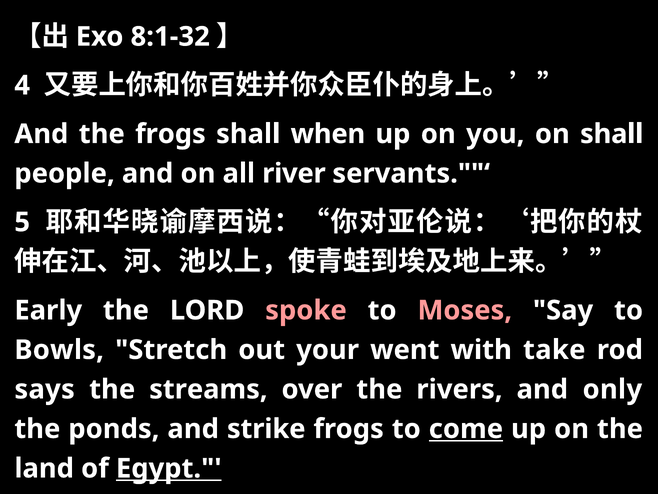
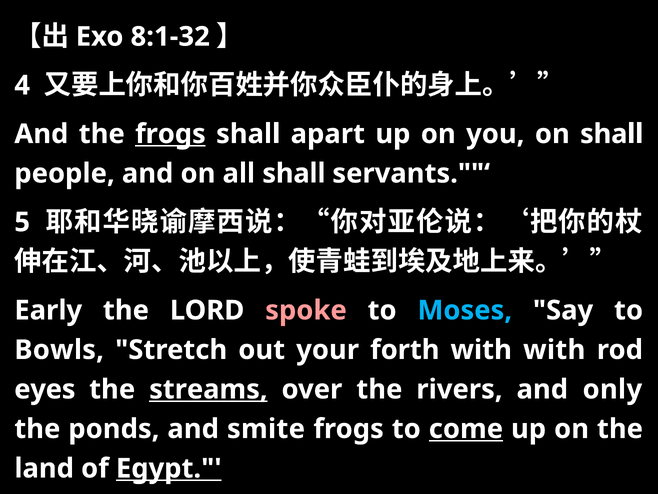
frogs at (170, 134) underline: none -> present
when: when -> apart
all river: river -> shall
Moses colour: pink -> light blue
went: went -> forth
with take: take -> with
says: says -> eyes
streams underline: none -> present
strike: strike -> smite
